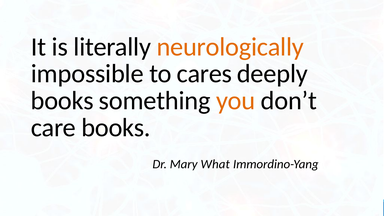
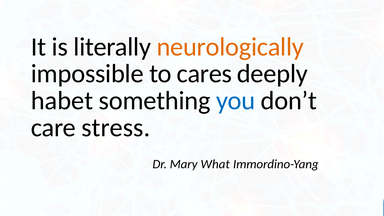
books at (62, 101): books -> habet
you colour: orange -> blue
care books: books -> stress
